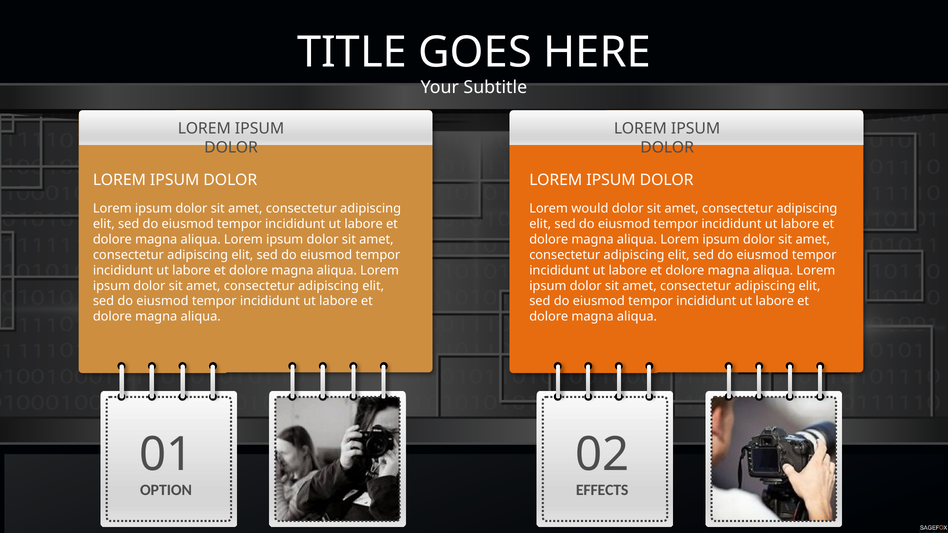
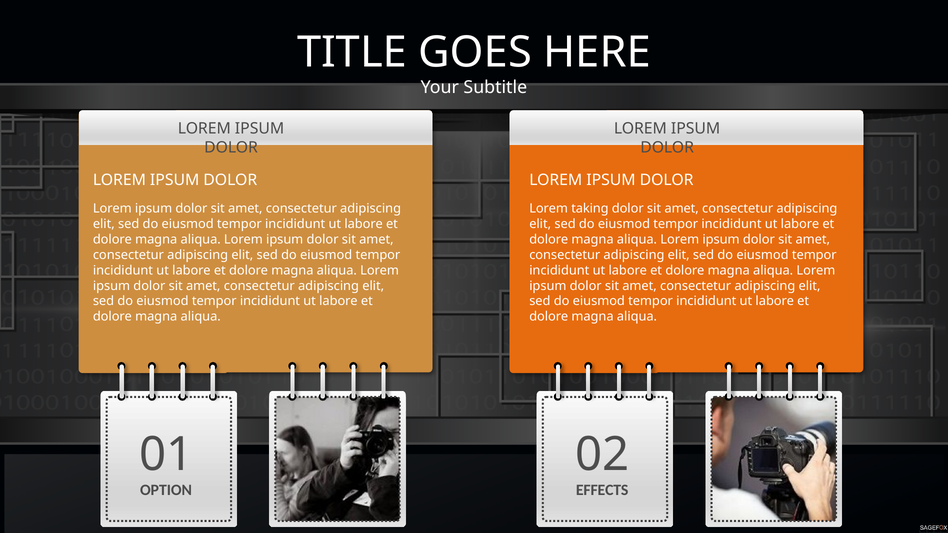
would: would -> taking
